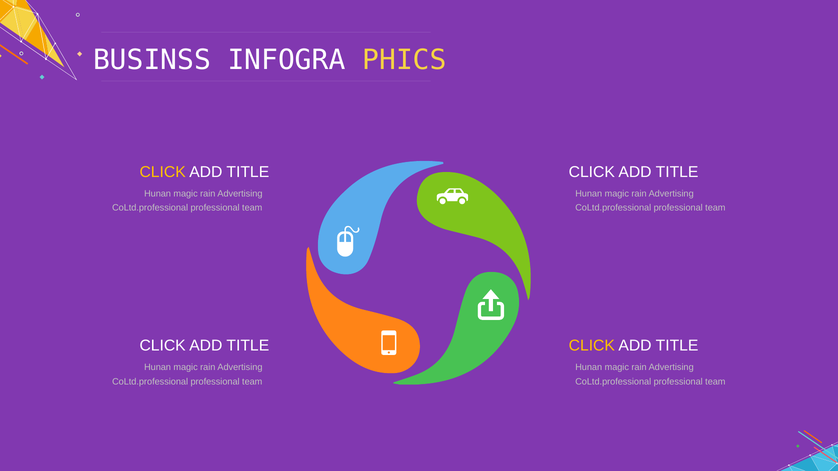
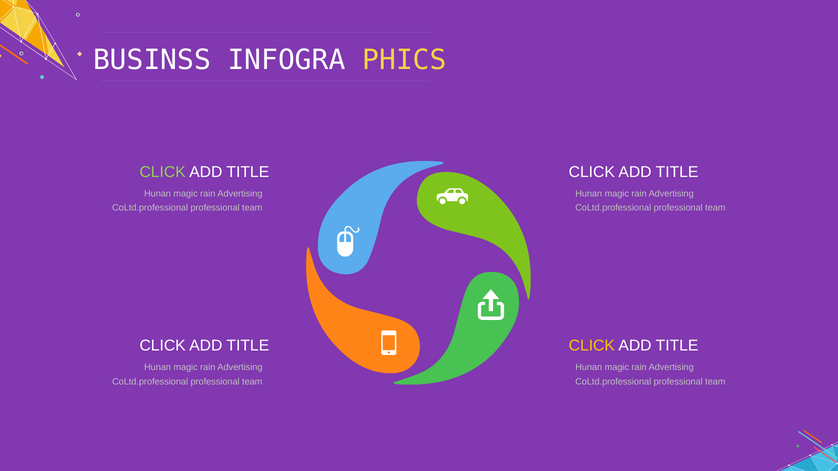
CLICK at (163, 172) colour: yellow -> light green
